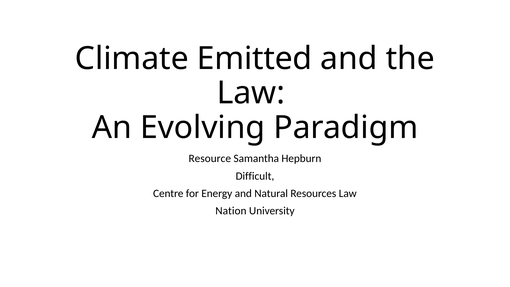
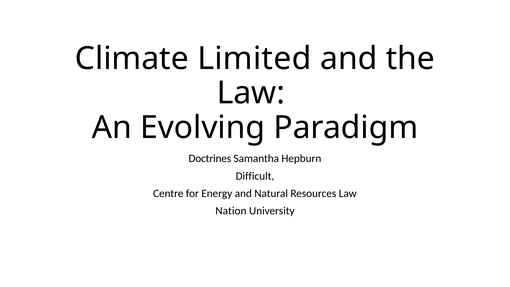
Emitted: Emitted -> Limited
Resource: Resource -> Doctrines
